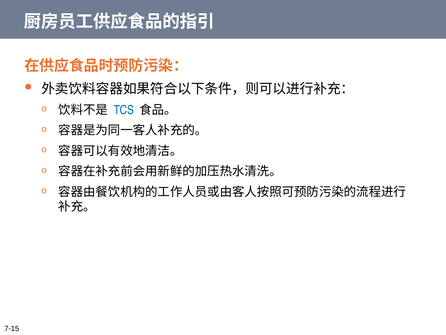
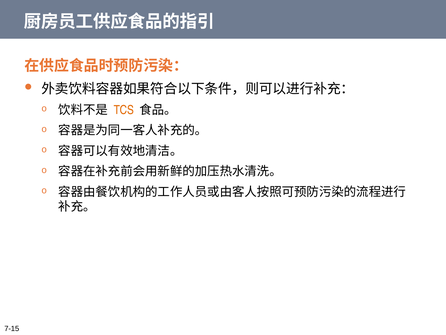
TCS colour: blue -> orange
